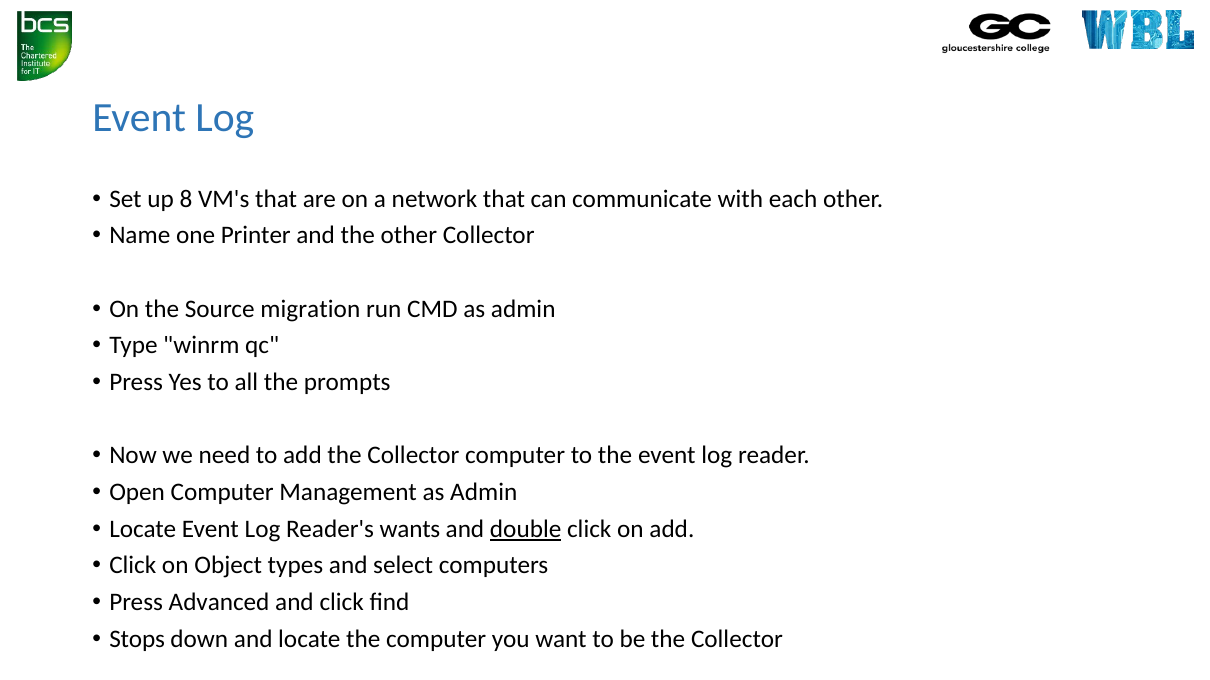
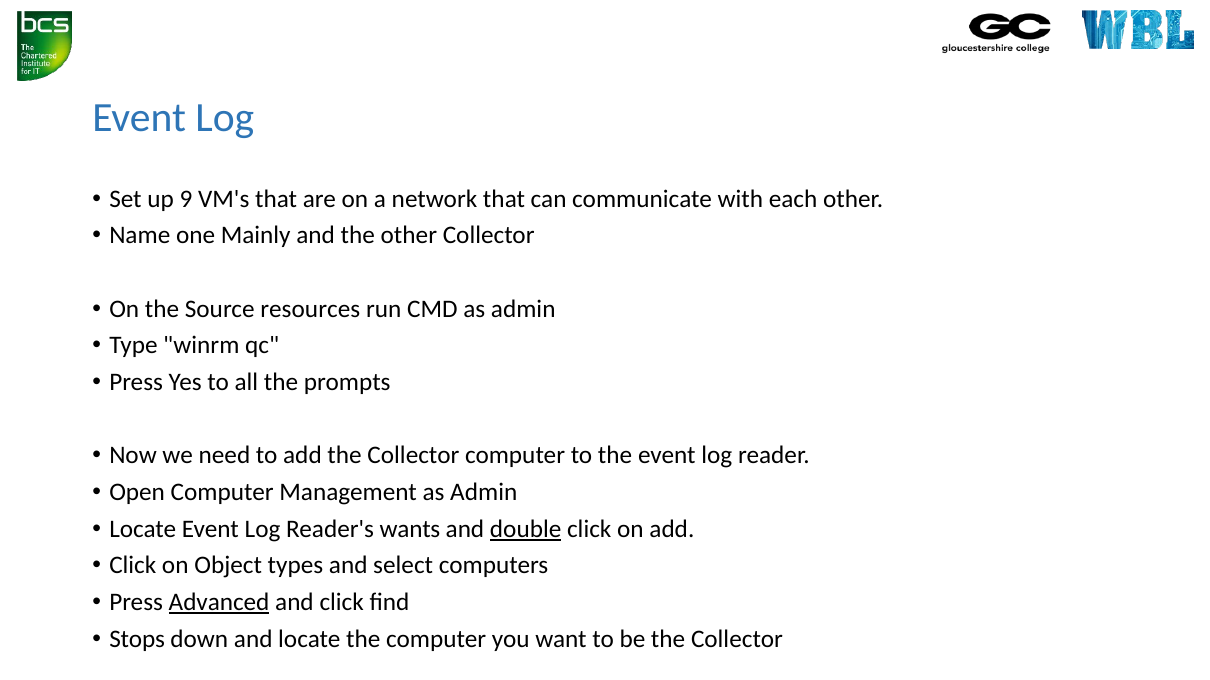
8: 8 -> 9
Printer: Printer -> Mainly
migration: migration -> resources
Advanced underline: none -> present
